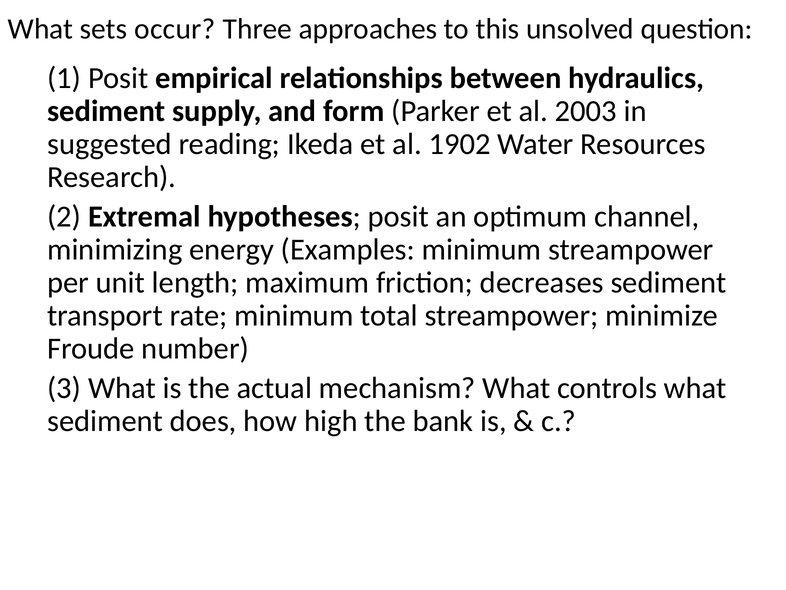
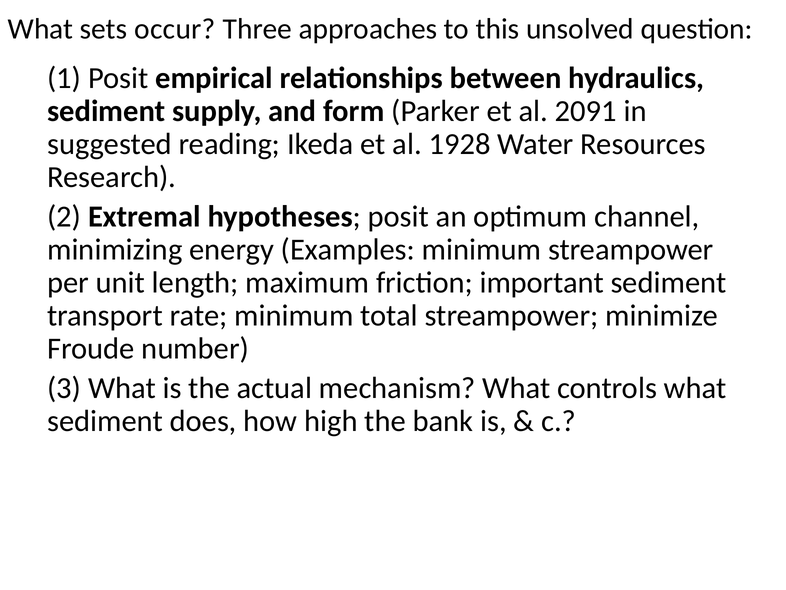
2003: 2003 -> 2091
1902: 1902 -> 1928
decreases: decreases -> important
